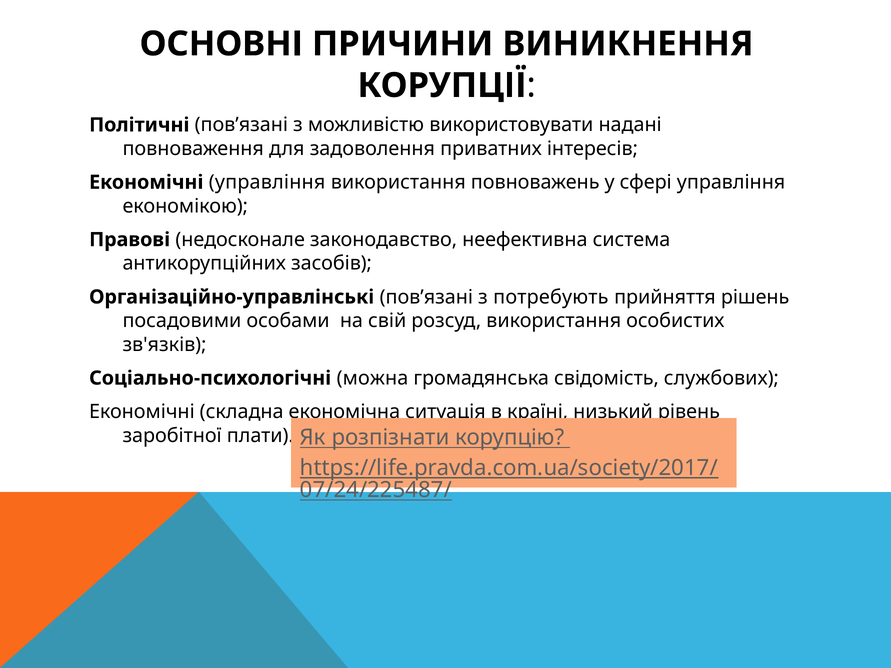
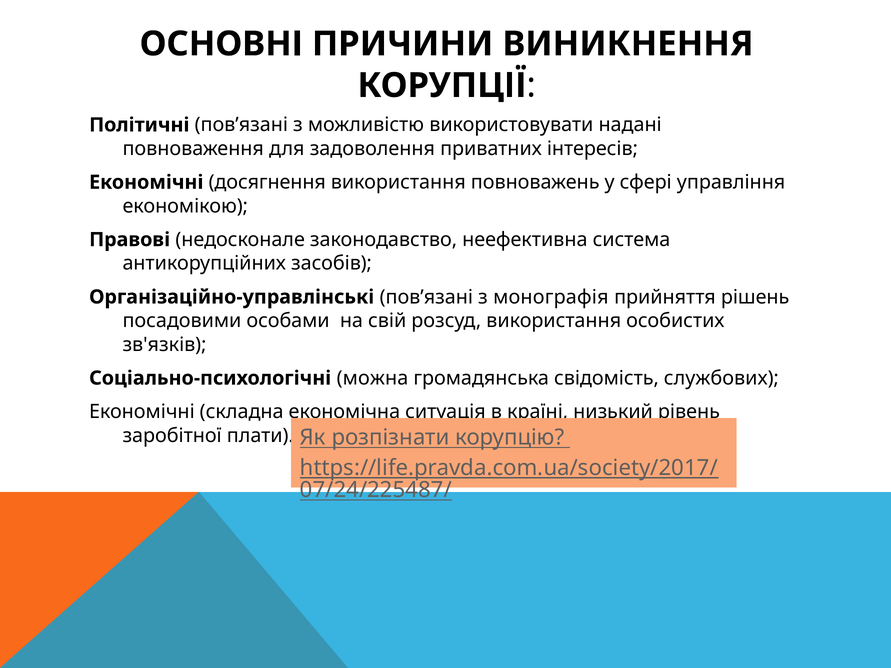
Економічні управління: управління -> досягнення
потребують: потребують -> монографія
